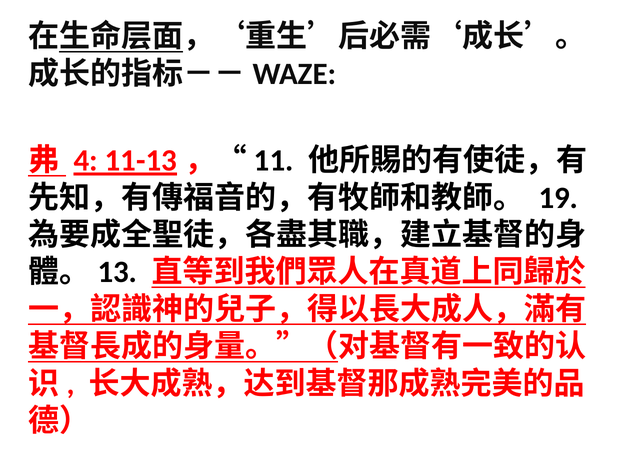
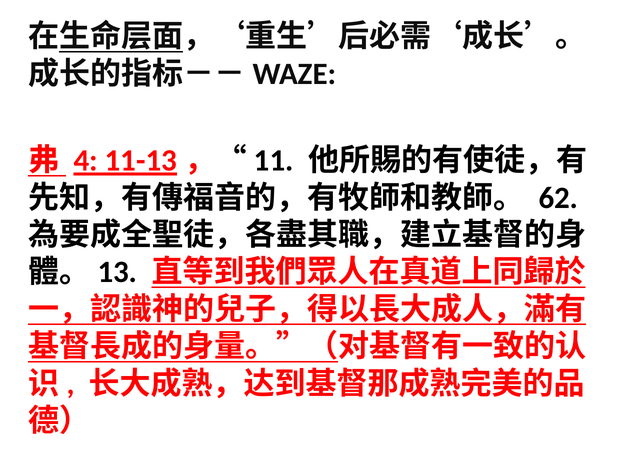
19: 19 -> 62
